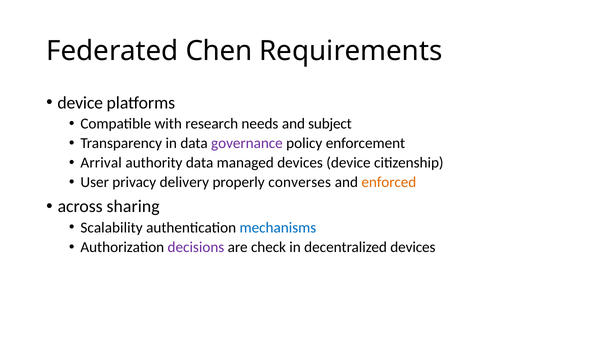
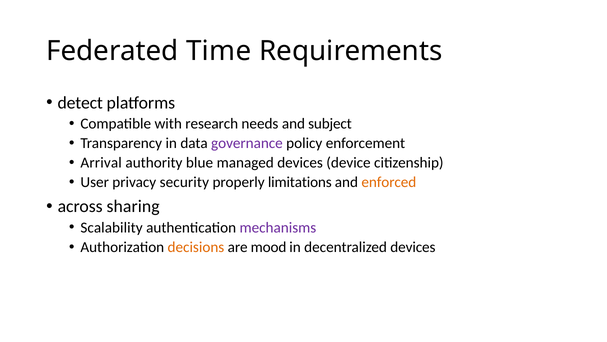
Chen: Chen -> Time
device at (80, 103): device -> detect
authority data: data -> blue
delivery: delivery -> security
converses: converses -> limitations
mechanisms colour: blue -> purple
decisions colour: purple -> orange
check: check -> mood
